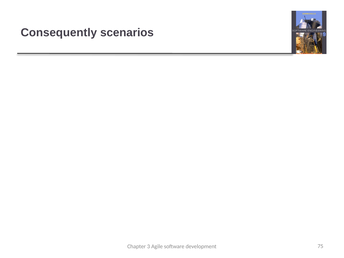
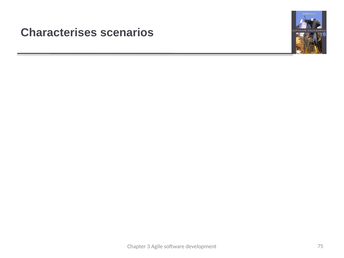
Consequently: Consequently -> Characterises
